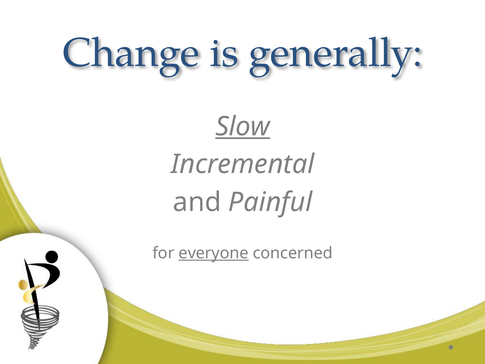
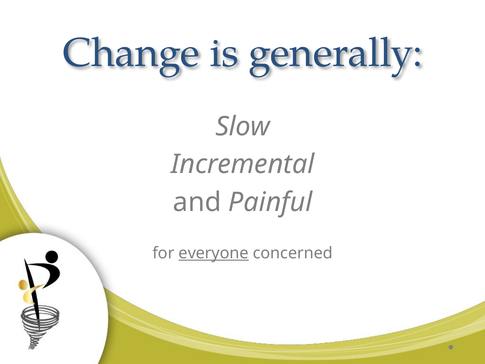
Slow underline: present -> none
